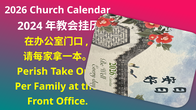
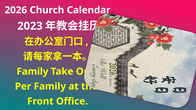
2024: 2024 -> 2023
Perish at (32, 72): Perish -> Family
